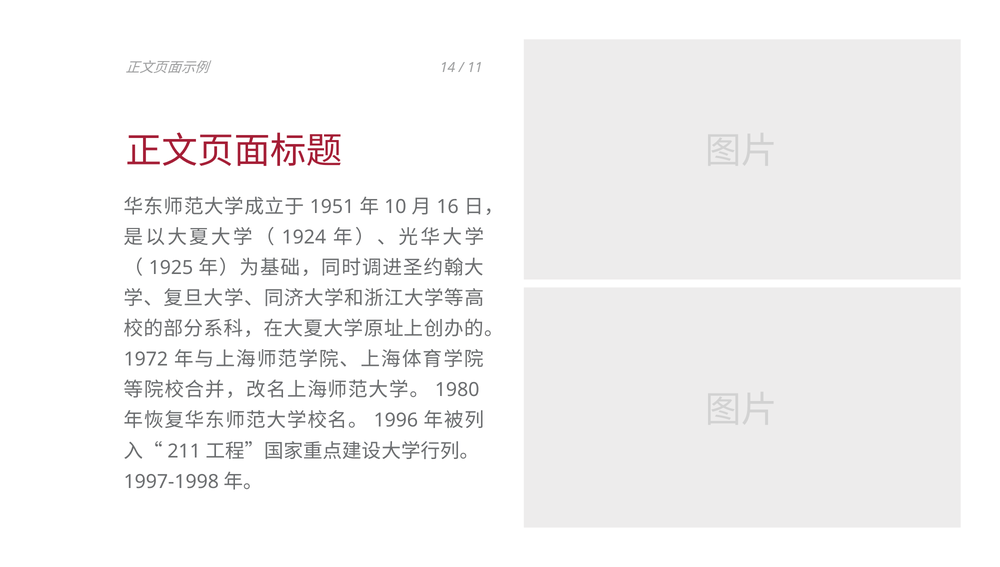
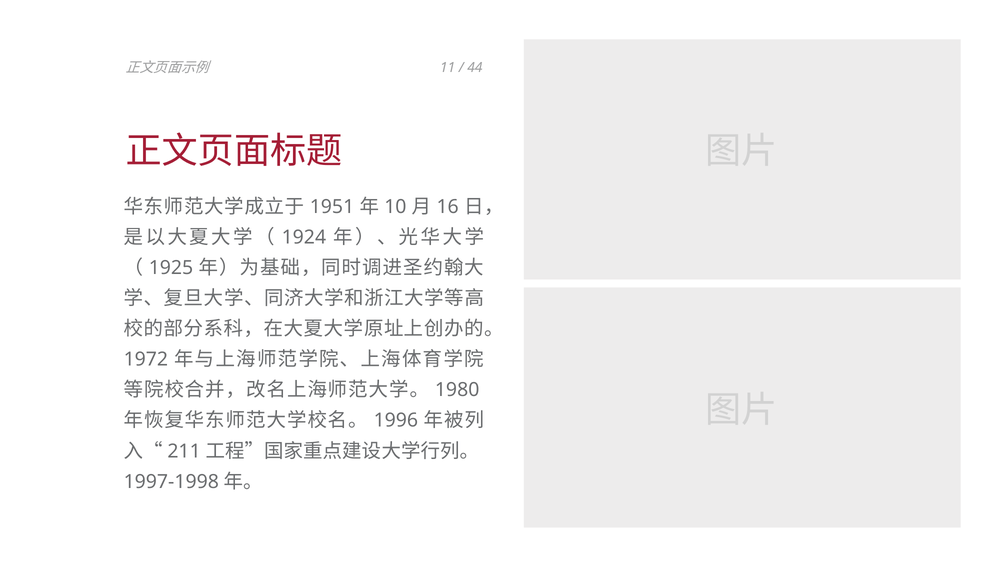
14: 14 -> 11
11: 11 -> 44
